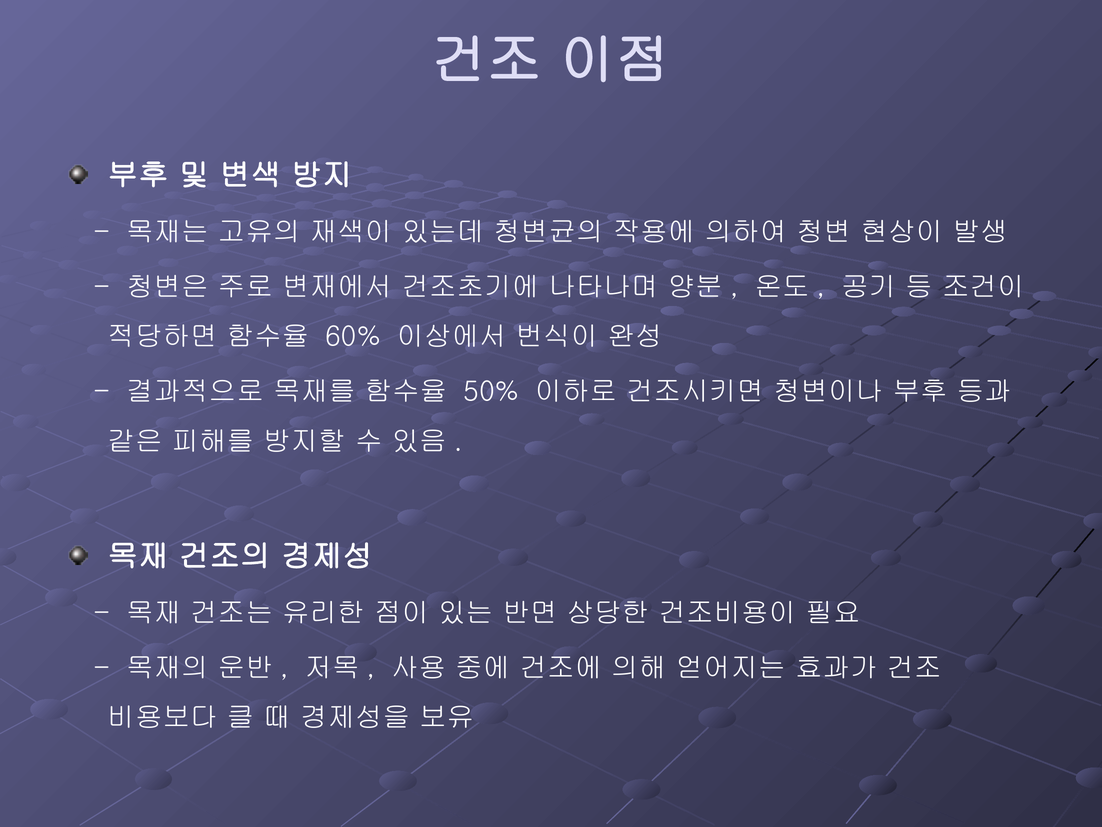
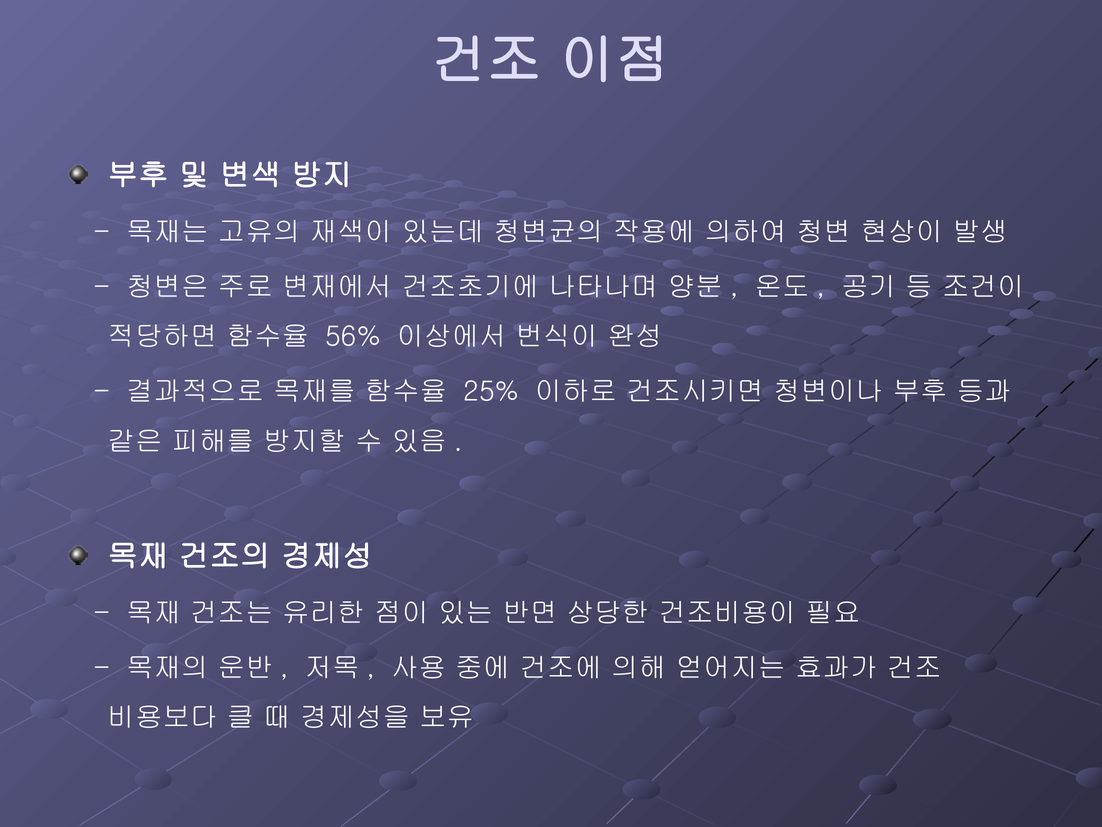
60%: 60% -> 56%
50%: 50% -> 25%
